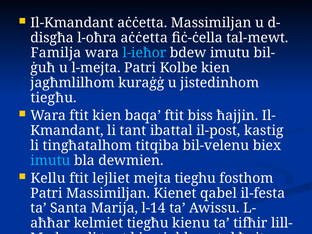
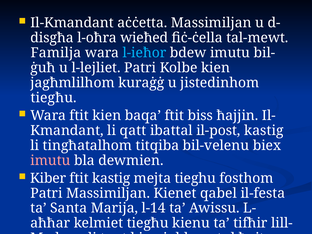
l-oħra aċċetta: aċċetta -> wieħed
l-mejta: l-mejta -> l-lejliet
tant at (133, 130): tant -> qatt
imutu at (50, 160) colour: light blue -> pink
Kellu: Kellu -> Kiber
ftit lejliet: lejliet -> kastig
